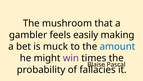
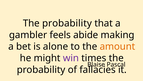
mushroom at (67, 23): mushroom -> probability
easily: easily -> abide
muck: muck -> alone
amount colour: blue -> orange
